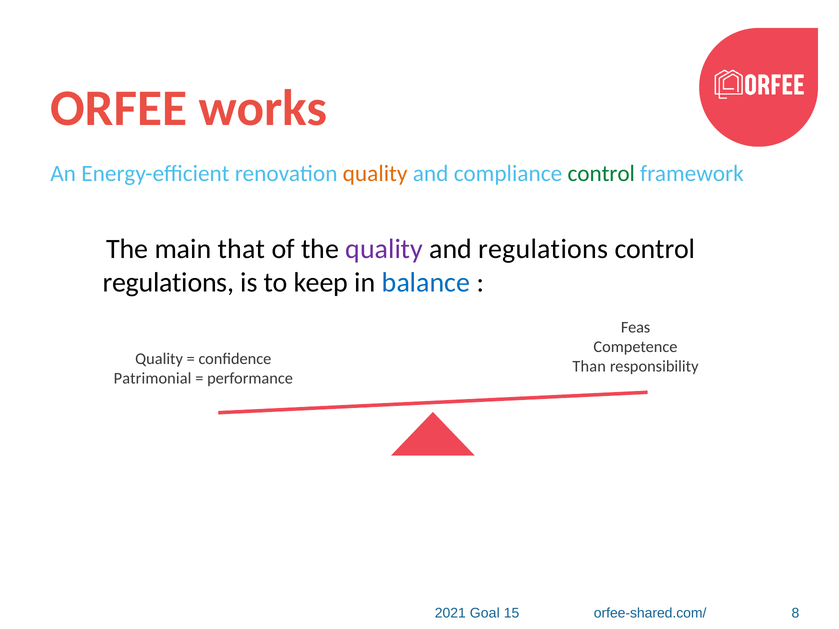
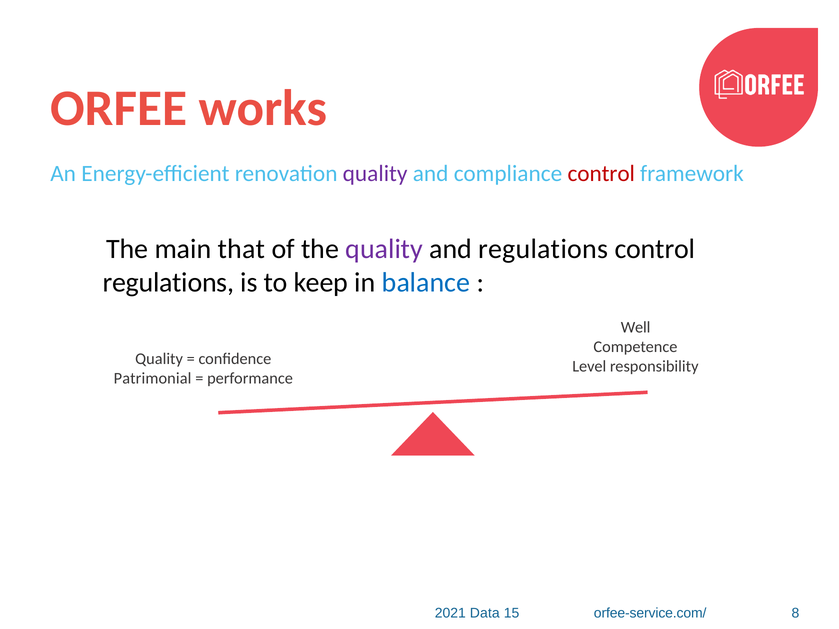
quality at (375, 174) colour: orange -> purple
control at (601, 174) colour: green -> red
Feas: Feas -> Well
Than: Than -> Level
Goal: Goal -> Data
orfee-shared.com/: orfee-shared.com/ -> orfee-service.com/
